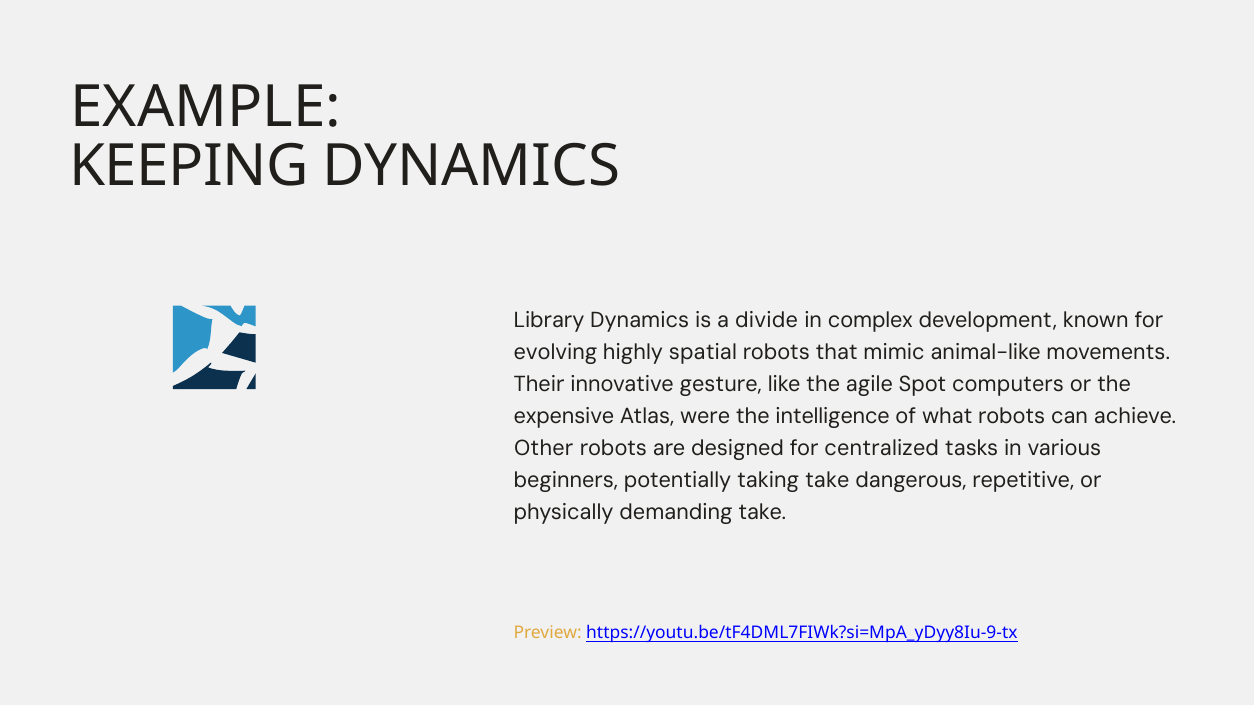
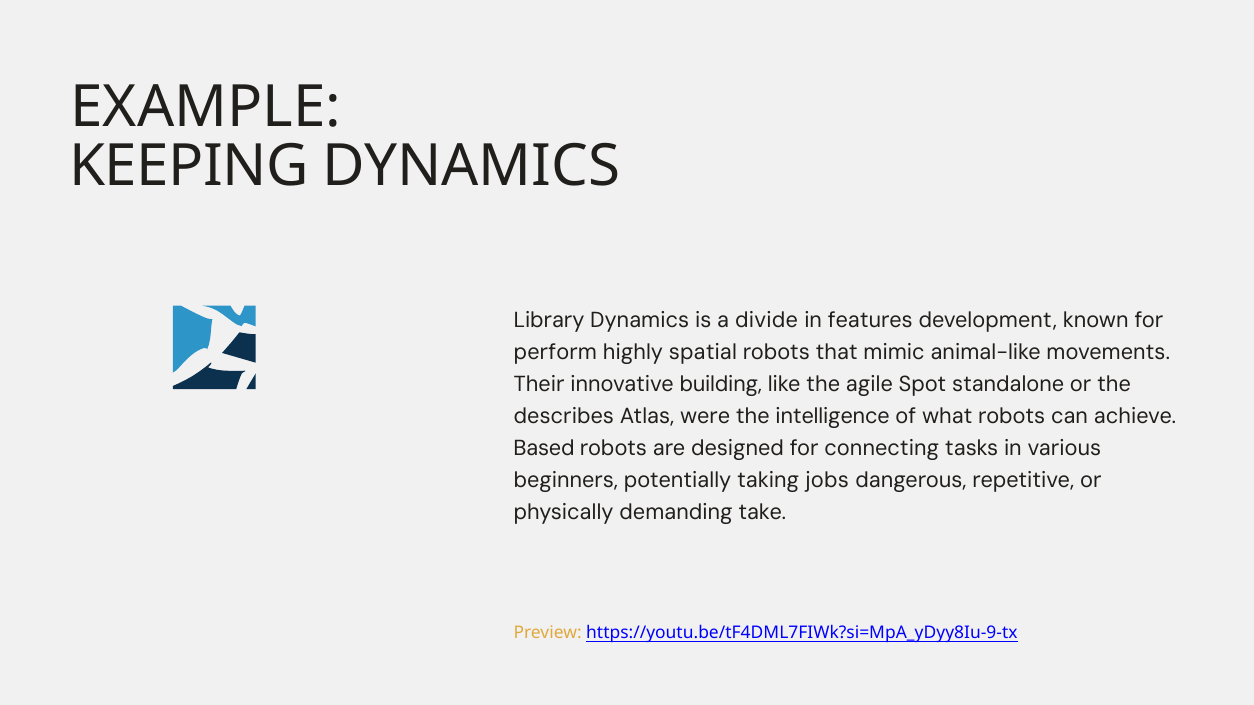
complex: complex -> features
evolving: evolving -> perform
gesture: gesture -> building
computers: computers -> standalone
expensive: expensive -> describes
Other: Other -> Based
centralized: centralized -> connecting
taking take: take -> jobs
